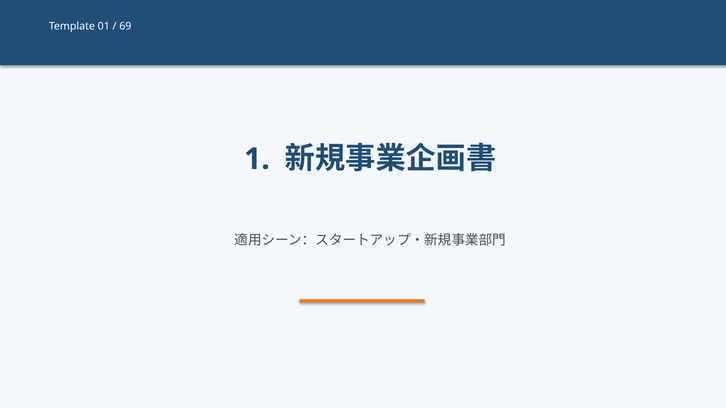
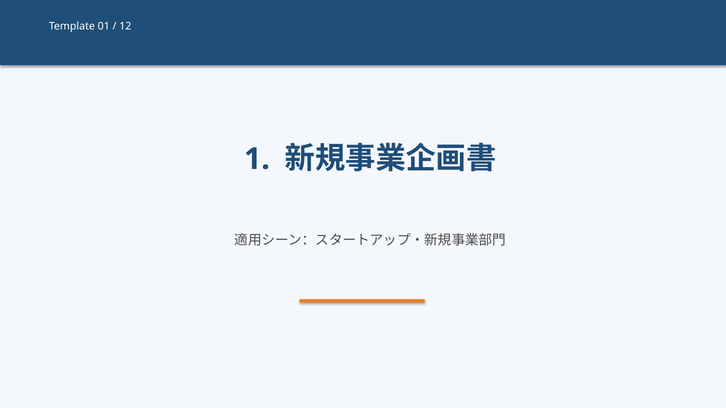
69: 69 -> 12
